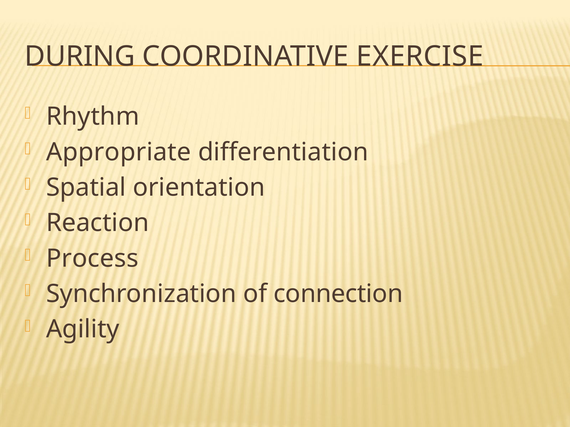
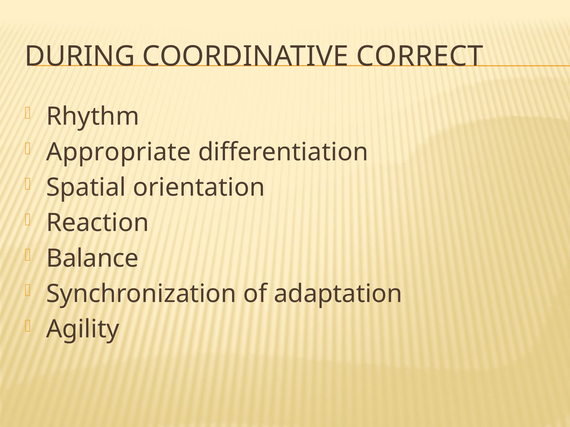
EXERCISE: EXERCISE -> CORRECT
Process: Process -> Balance
connection: connection -> adaptation
